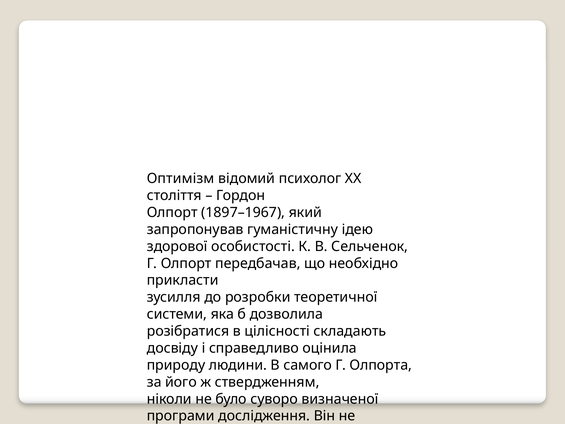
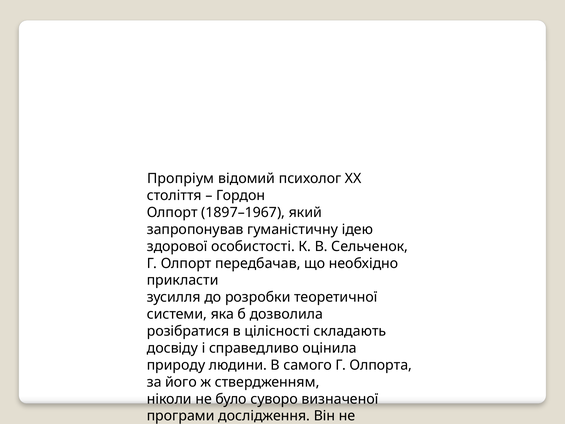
Оптимізм: Оптимізм -> Пропріум
